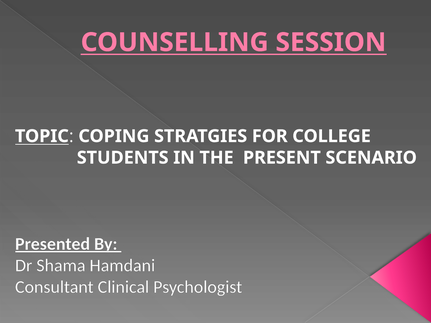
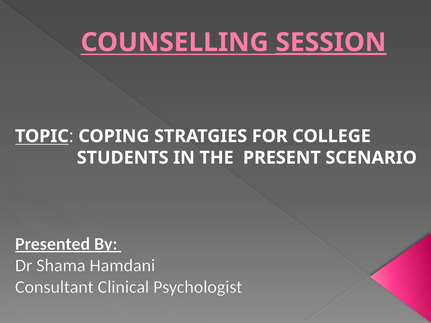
SESSION underline: none -> present
